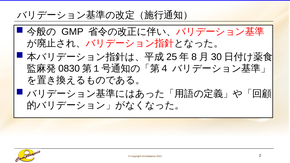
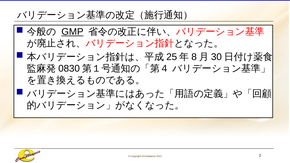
GMP underline: none -> present
